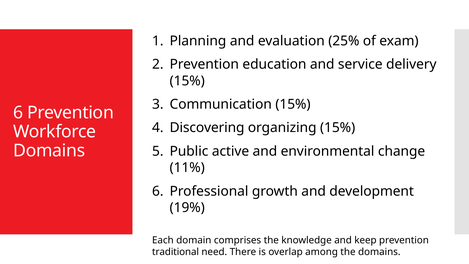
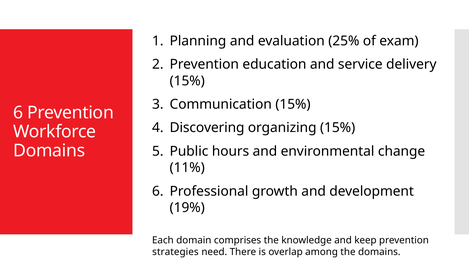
active: active -> hours
traditional: traditional -> strategies
